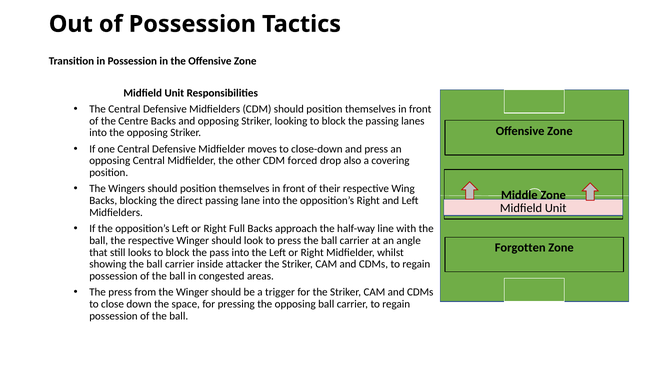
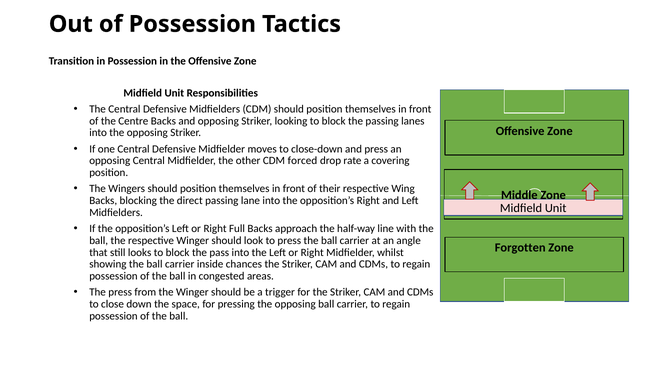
also: also -> rate
attacker: attacker -> chances
